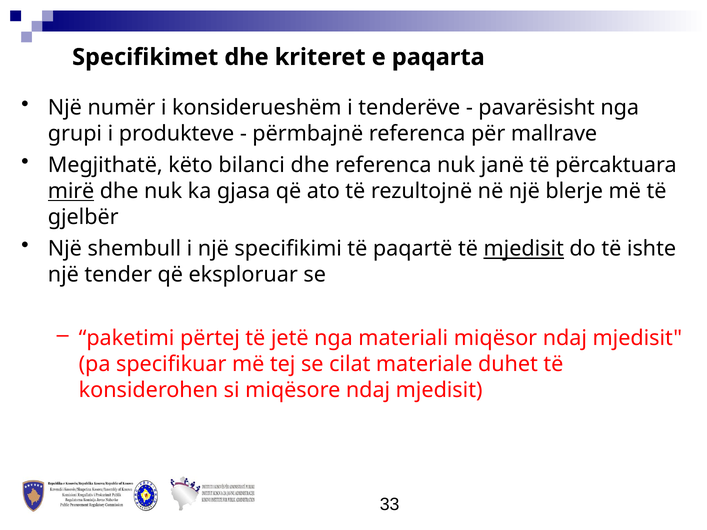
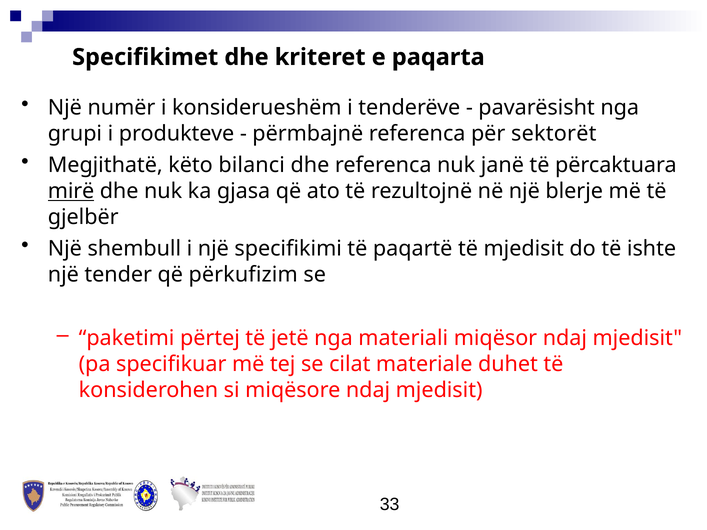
mallrave: mallrave -> sektorët
mjedisit at (524, 249) underline: present -> none
eksploruar: eksploruar -> përkufizim
